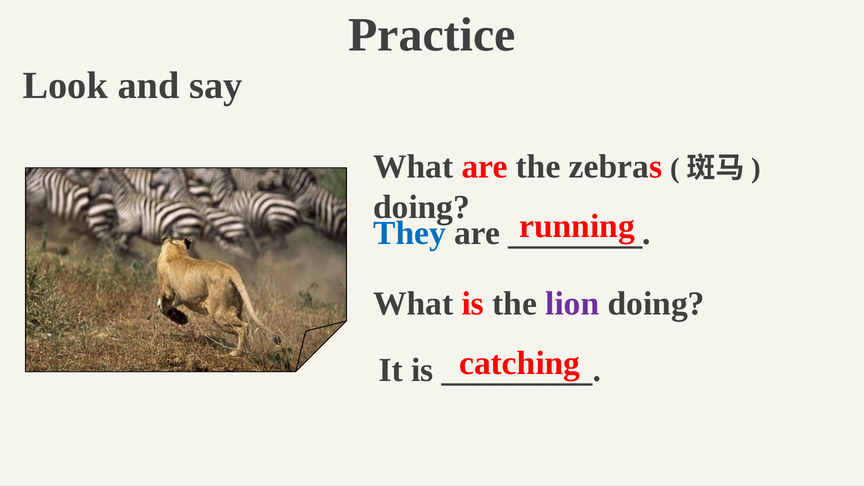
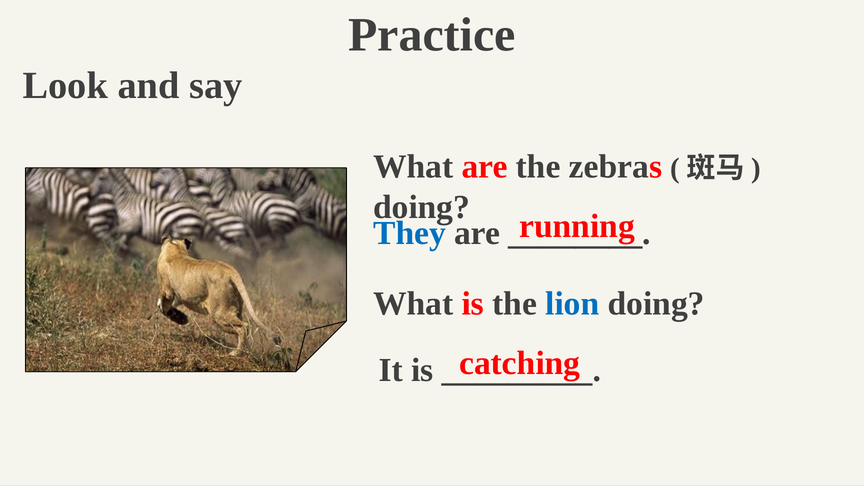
lion colour: purple -> blue
